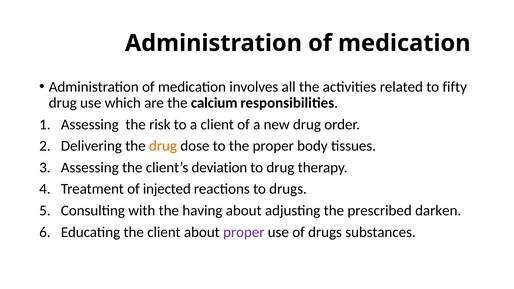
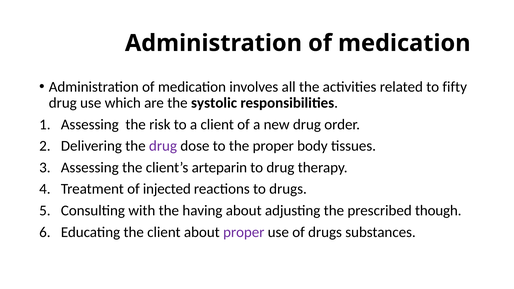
calcium: calcium -> systolic
drug at (163, 146) colour: orange -> purple
deviation: deviation -> arteparin
darken: darken -> though
